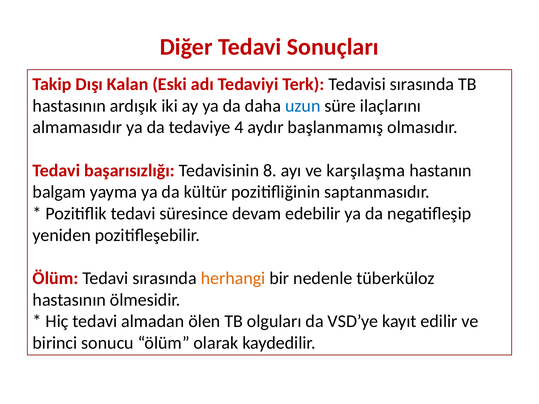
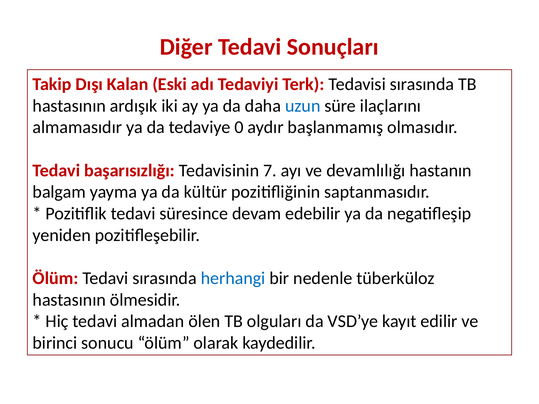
4: 4 -> 0
8: 8 -> 7
karşılaşma: karşılaşma -> devamlılığı
herhangi colour: orange -> blue
